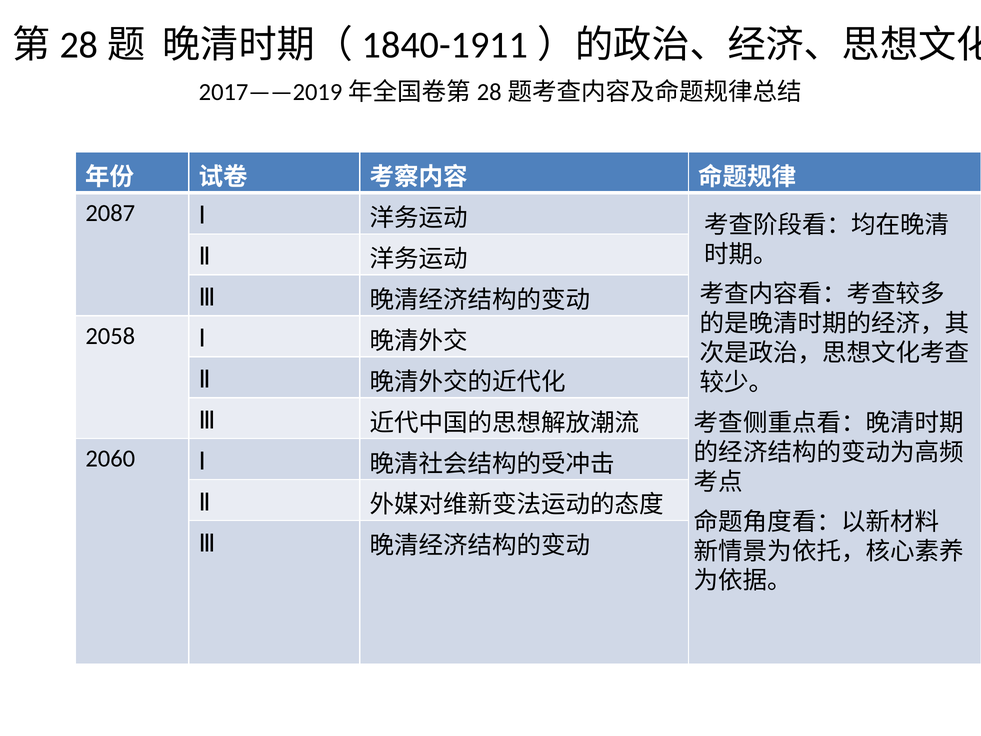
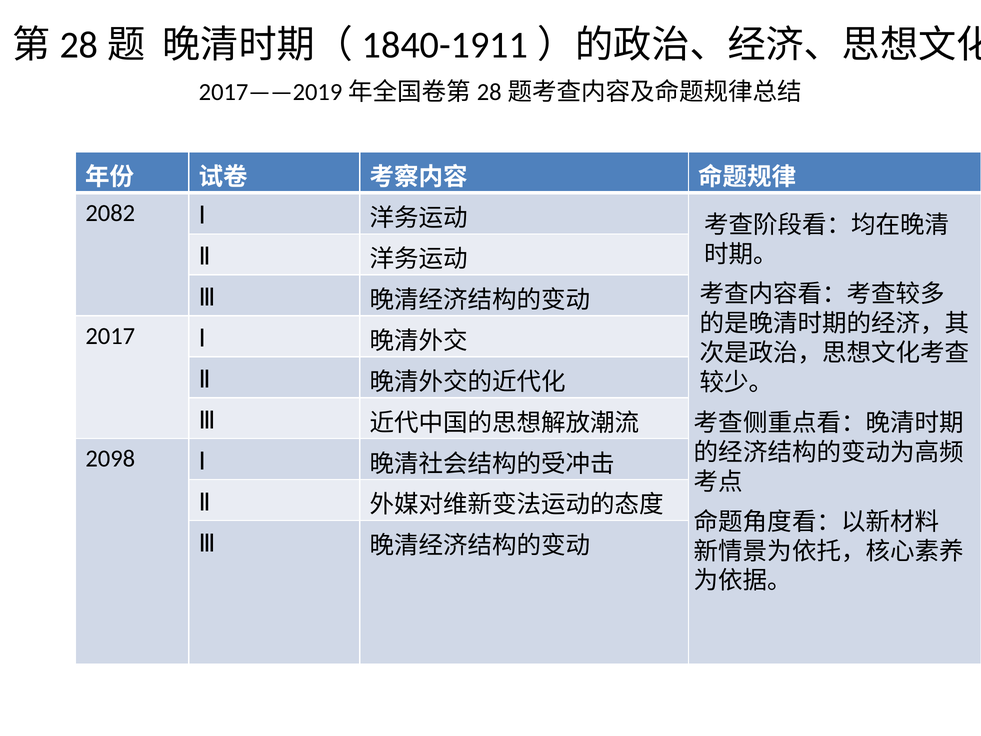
2087: 2087 -> 2082
2058: 2058 -> 2017
2060: 2060 -> 2098
